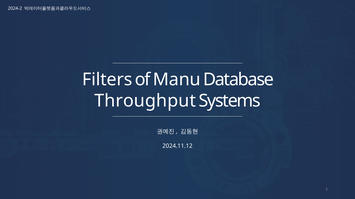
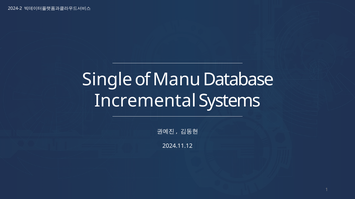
Filters: Filters -> Single
Throughput: Throughput -> Incremental
